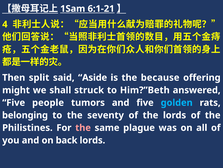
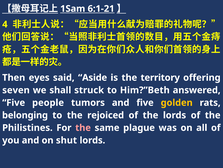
split: split -> eyes
because: because -> territory
might: might -> seven
golden colour: light blue -> yellow
seventy: seventy -> rejoiced
back: back -> shut
